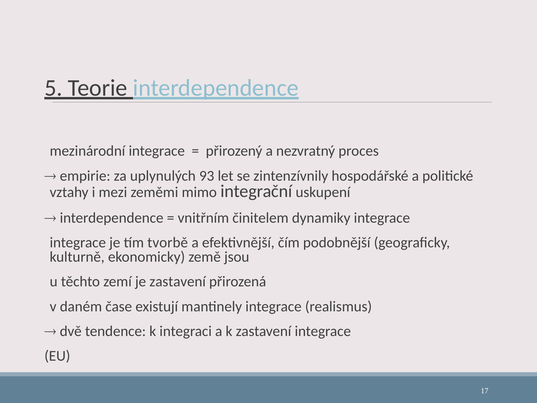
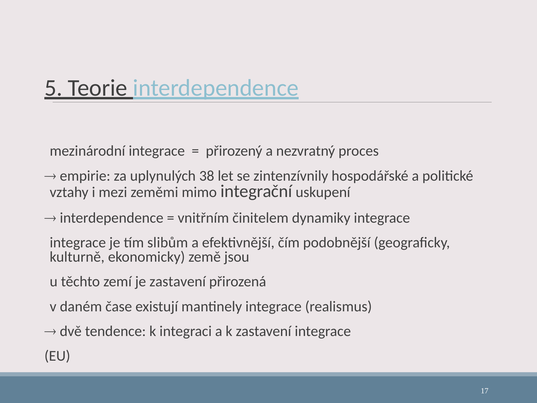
93: 93 -> 38
tvorbě: tvorbě -> slibům
